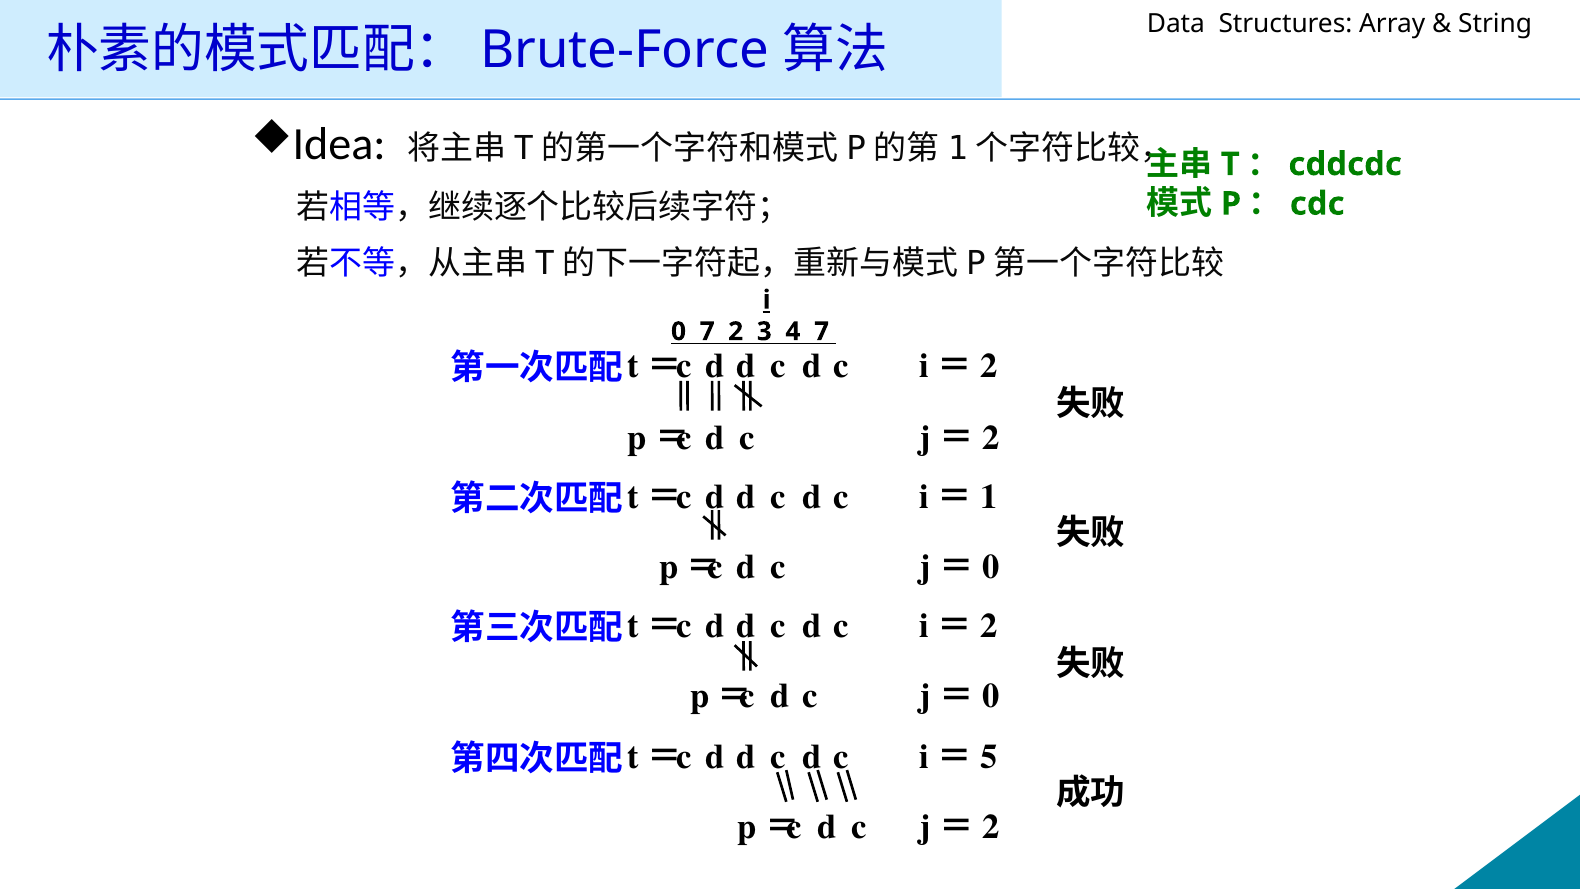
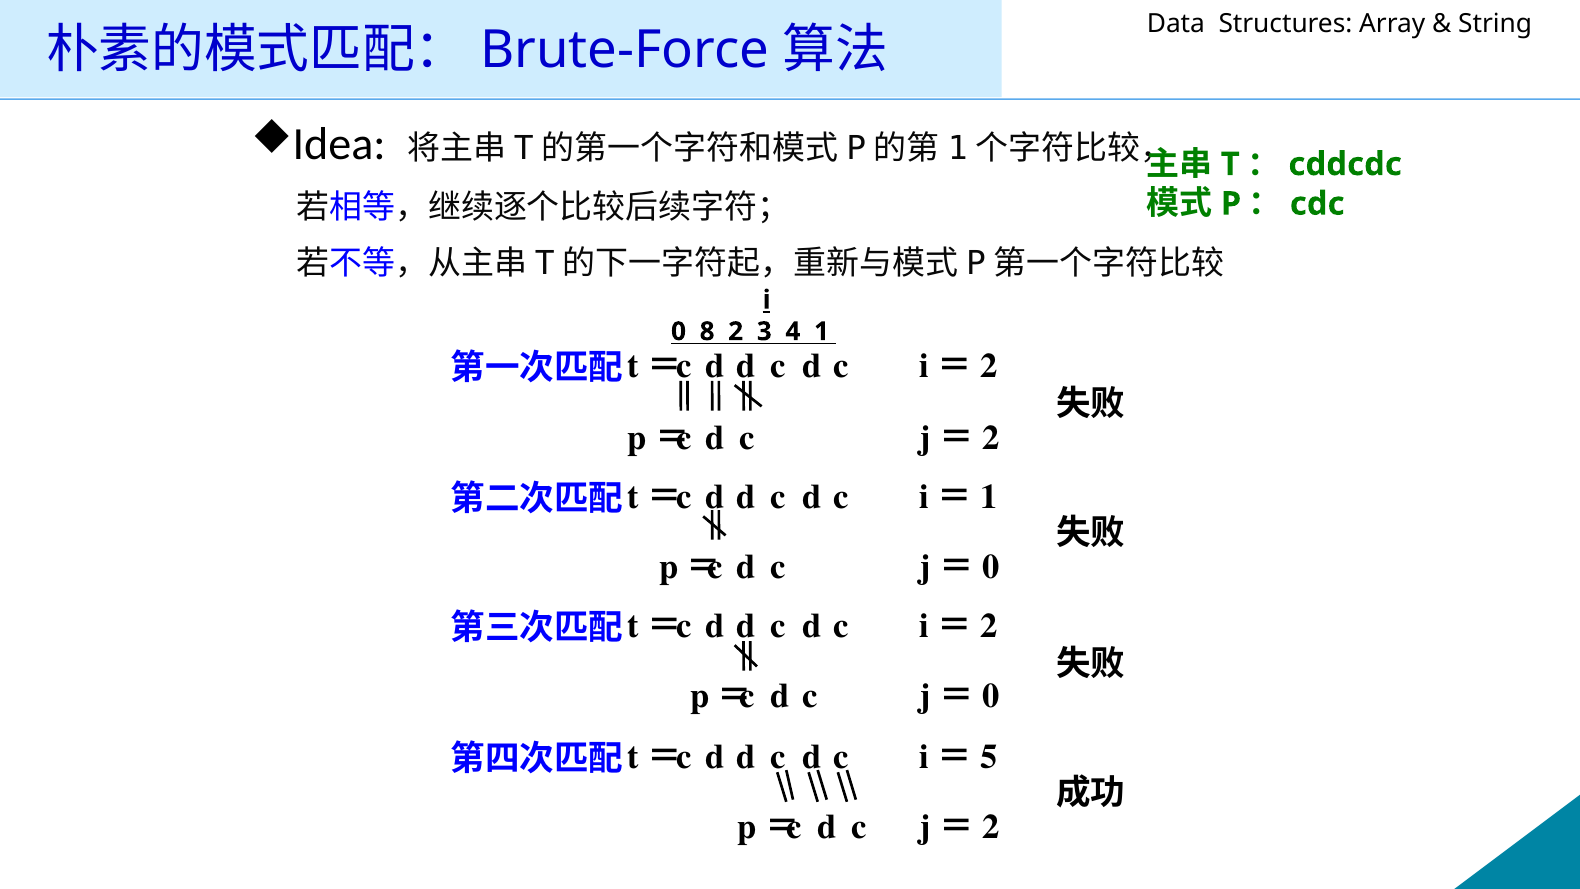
0 7: 7 -> 8
4 7: 7 -> 1
